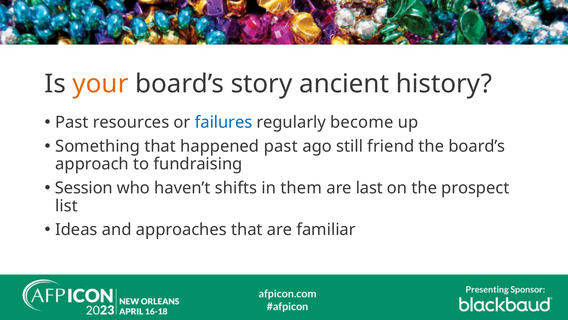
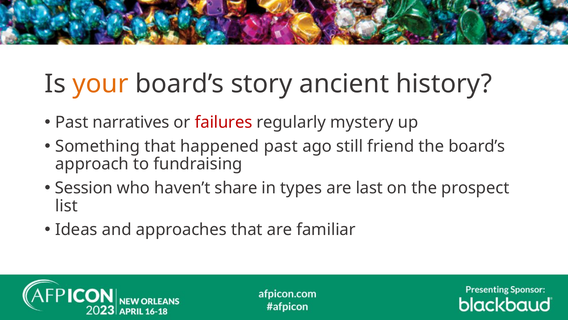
resources: resources -> narratives
failures colour: blue -> red
become: become -> mystery
shifts: shifts -> share
them: them -> types
